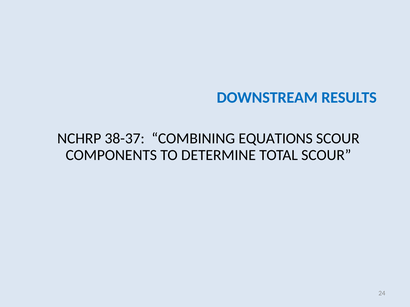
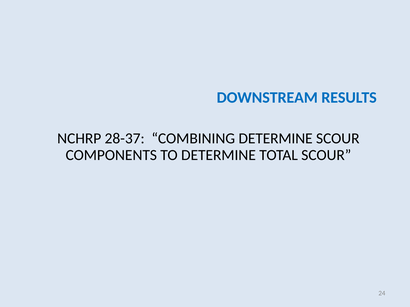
38-37: 38-37 -> 28-37
COMBINING EQUATIONS: EQUATIONS -> DETERMINE
